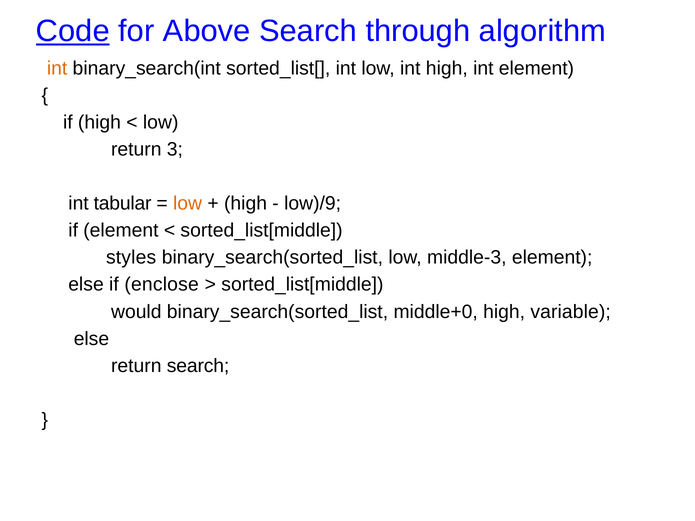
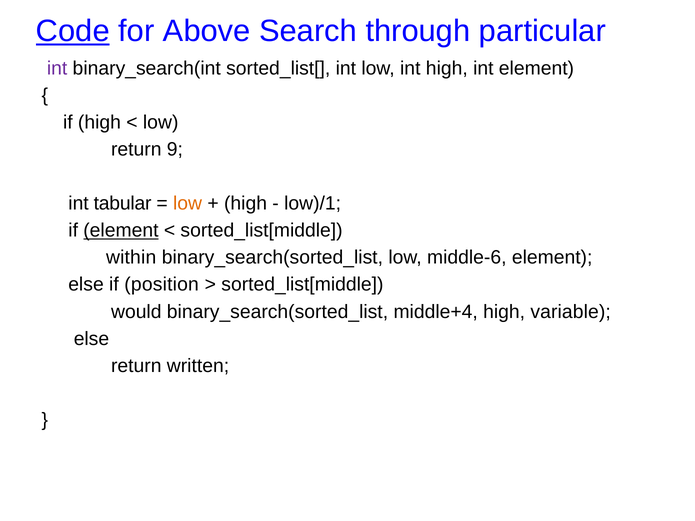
algorithm: algorithm -> particular
int at (57, 68) colour: orange -> purple
3: 3 -> 9
low)/9: low)/9 -> low)/1
element at (121, 231) underline: none -> present
styles: styles -> within
middle-3: middle-3 -> middle-6
enclose: enclose -> position
middle+0: middle+0 -> middle+4
return search: search -> written
